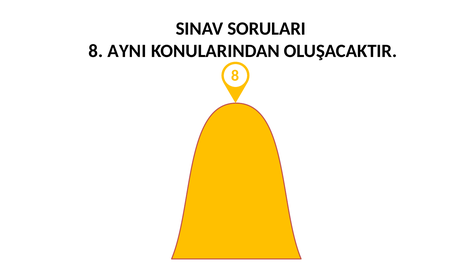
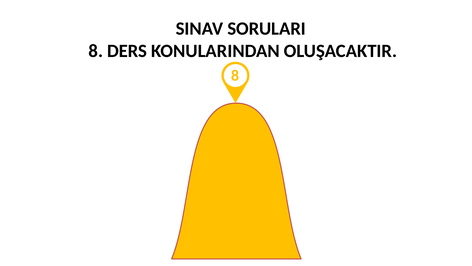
AYNI: AYNI -> DERS
